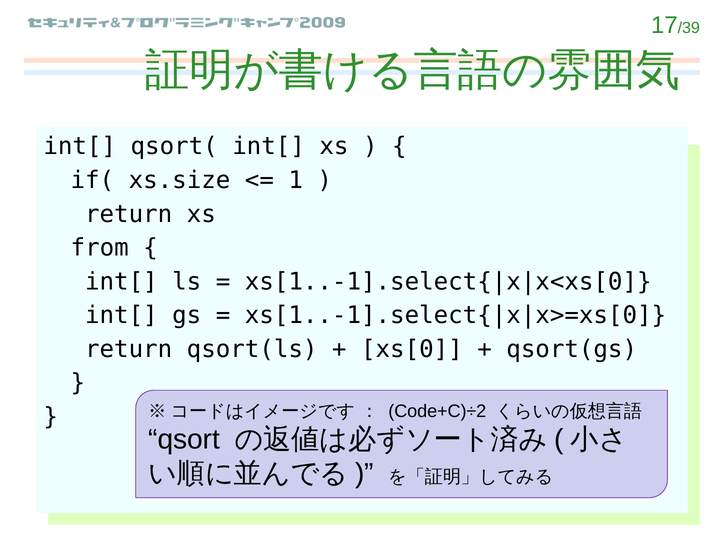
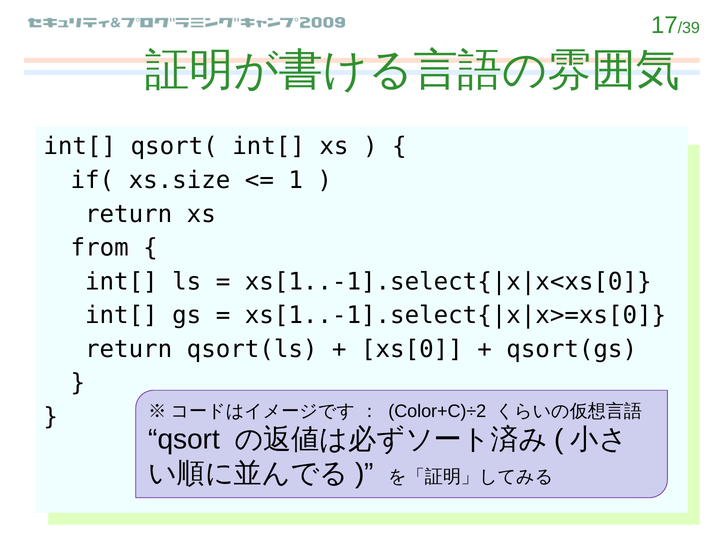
Code+C)÷2: Code+C)÷2 -> Color+C)÷2
